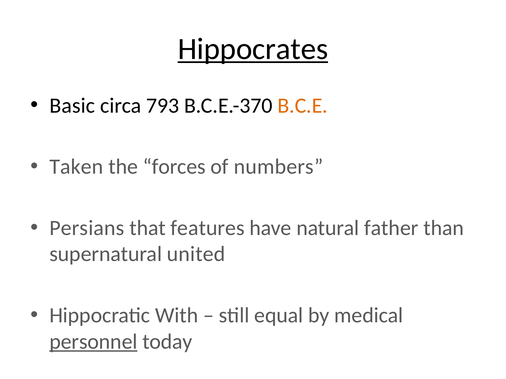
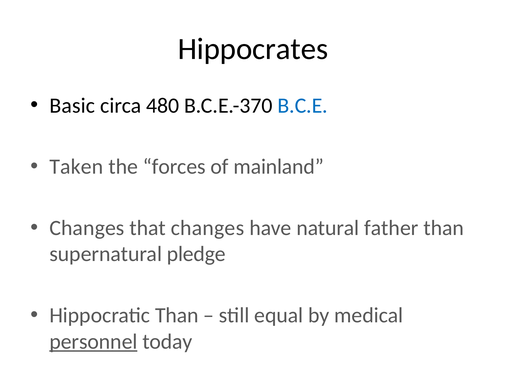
Hippocrates underline: present -> none
793: 793 -> 480
B.C.E colour: orange -> blue
numbers: numbers -> mainland
Persians at (87, 228): Persians -> Changes
that features: features -> changes
united: united -> pledge
Hippocratic With: With -> Than
